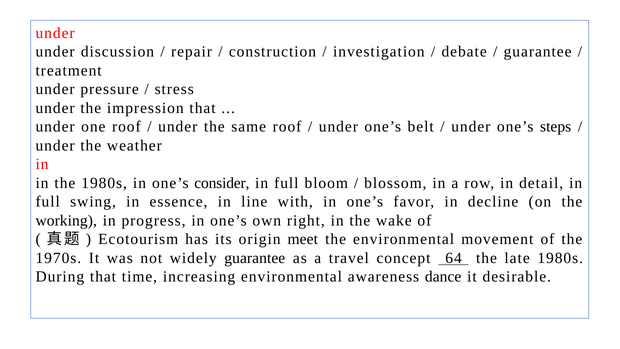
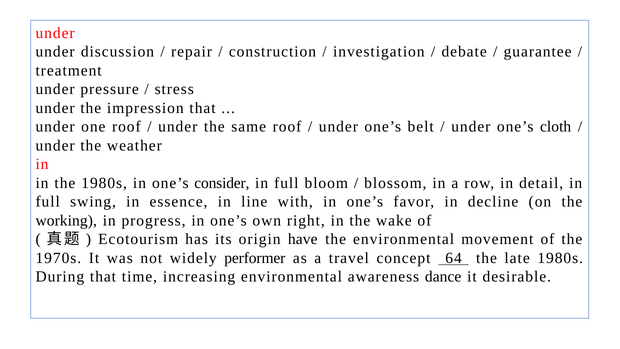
steps: steps -> cloth
meet: meet -> have
widely guarantee: guarantee -> performer
